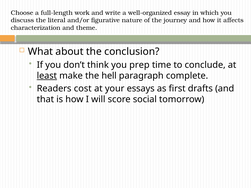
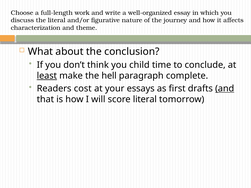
prep: prep -> child
and at (225, 89) underline: none -> present
score social: social -> literal
